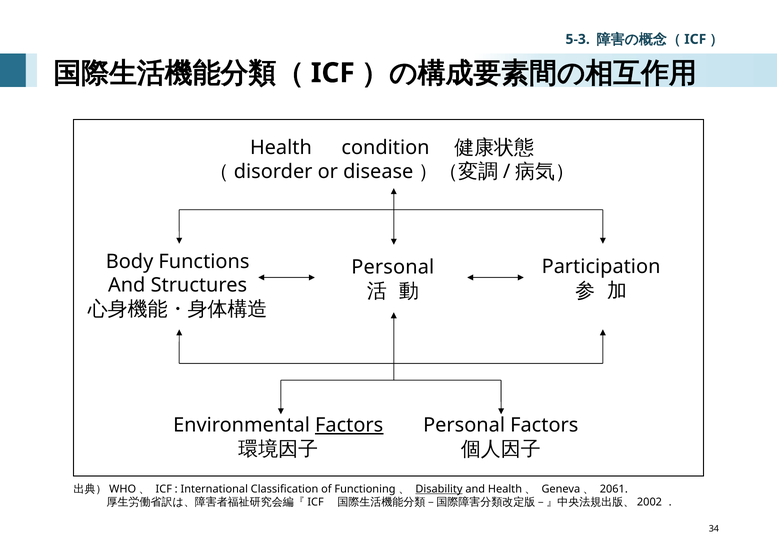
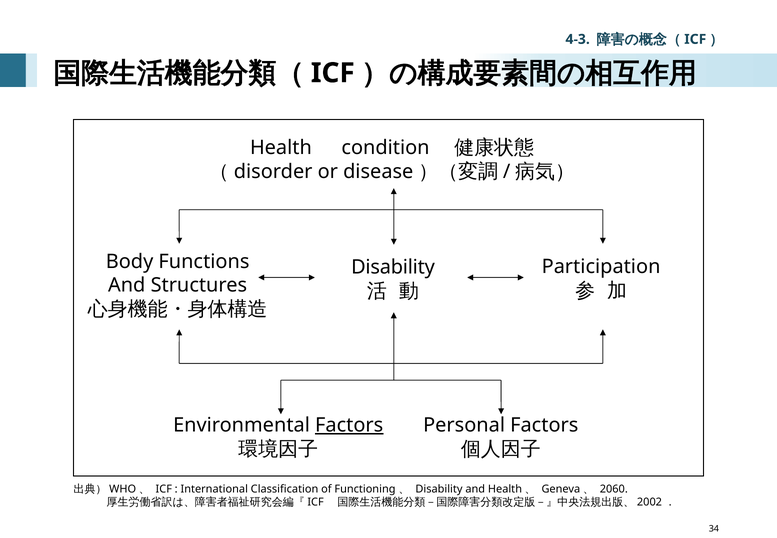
5-3: 5-3 -> 4-3
Personal at (393, 267): Personal -> Disability
Disability at (439, 489) underline: present -> none
2061: 2061 -> 2060
